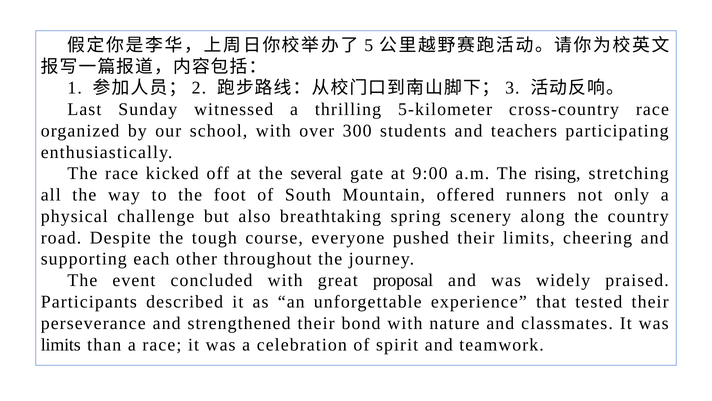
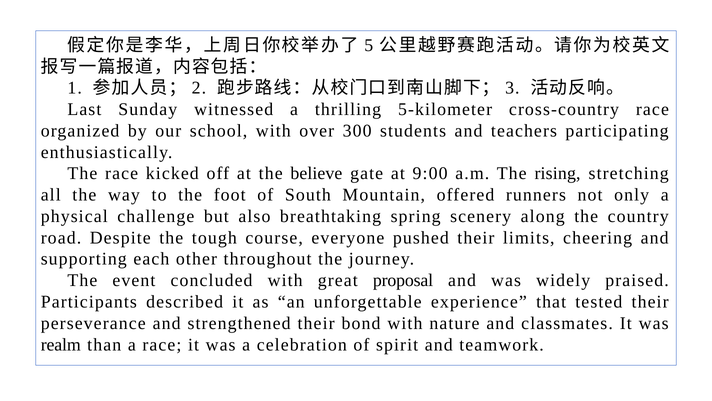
several: several -> believe
limits at (61, 344): limits -> realm
